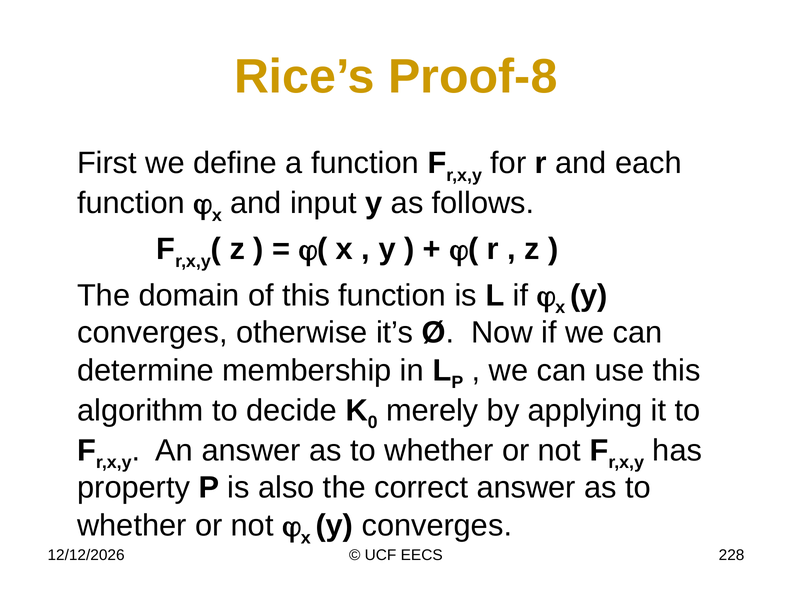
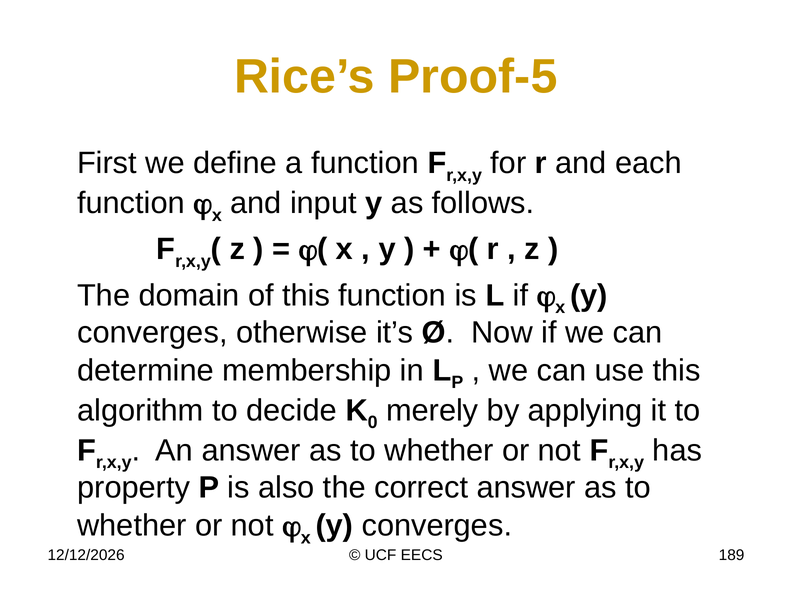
Proof-8: Proof-8 -> Proof-5
228: 228 -> 189
